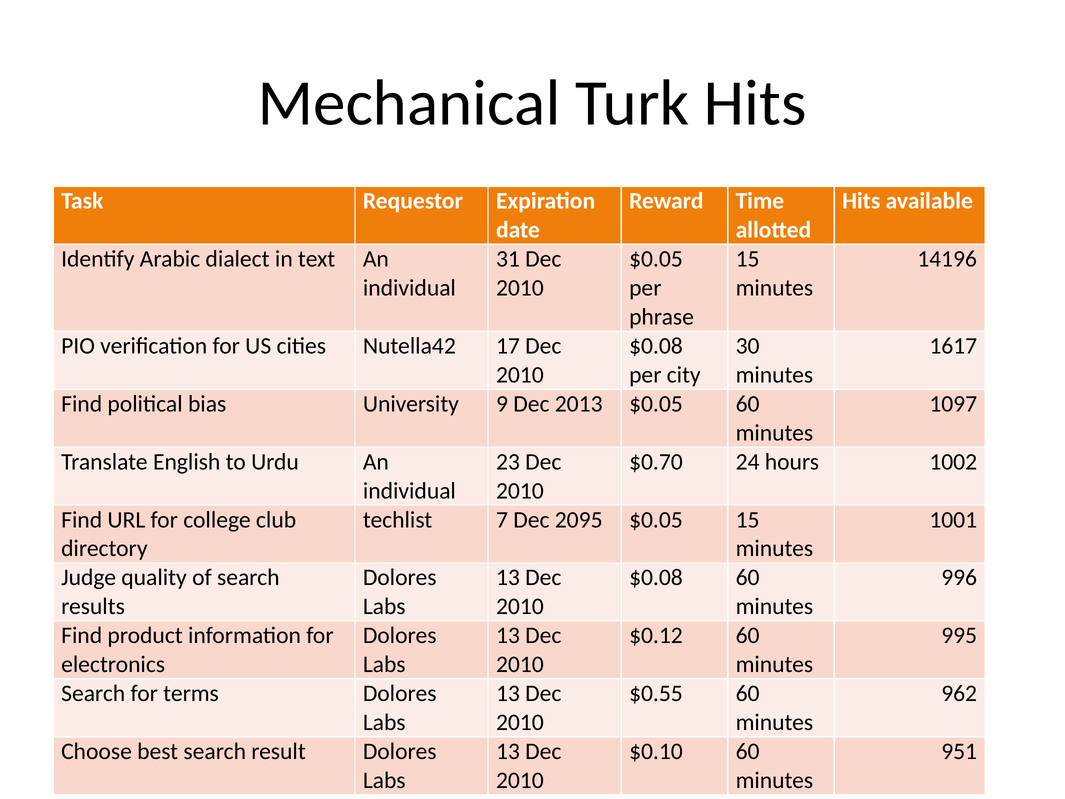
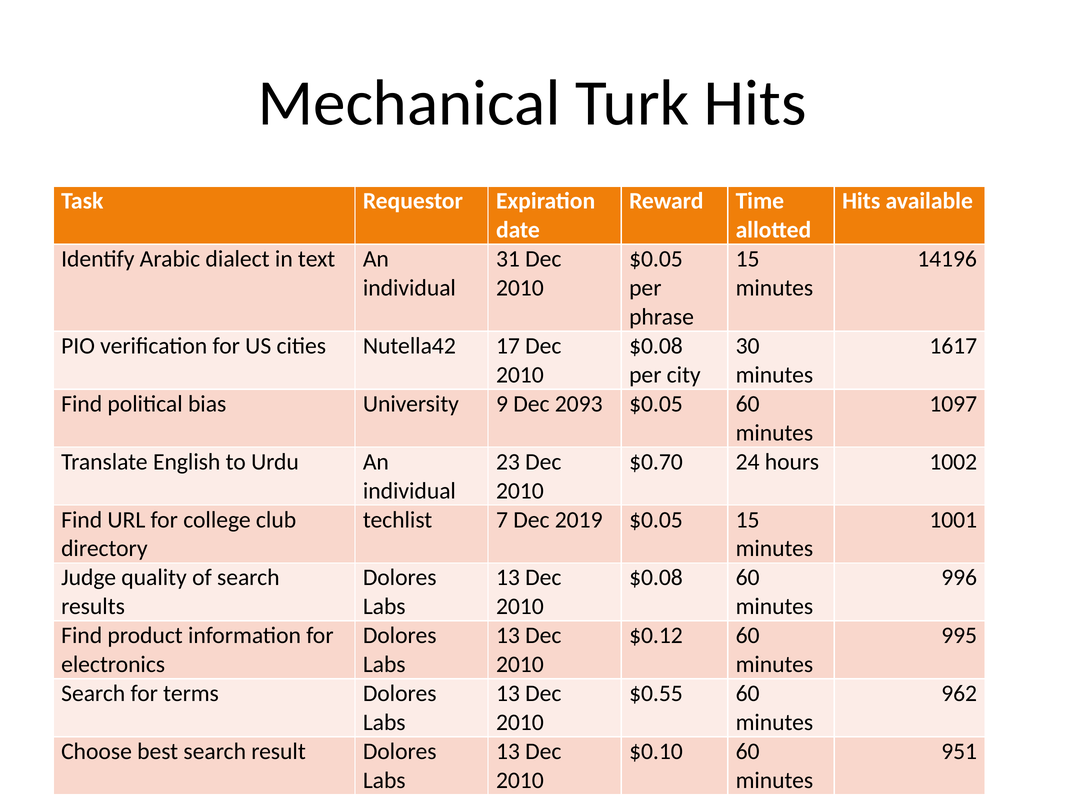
2013: 2013 -> 2093
2095: 2095 -> 2019
